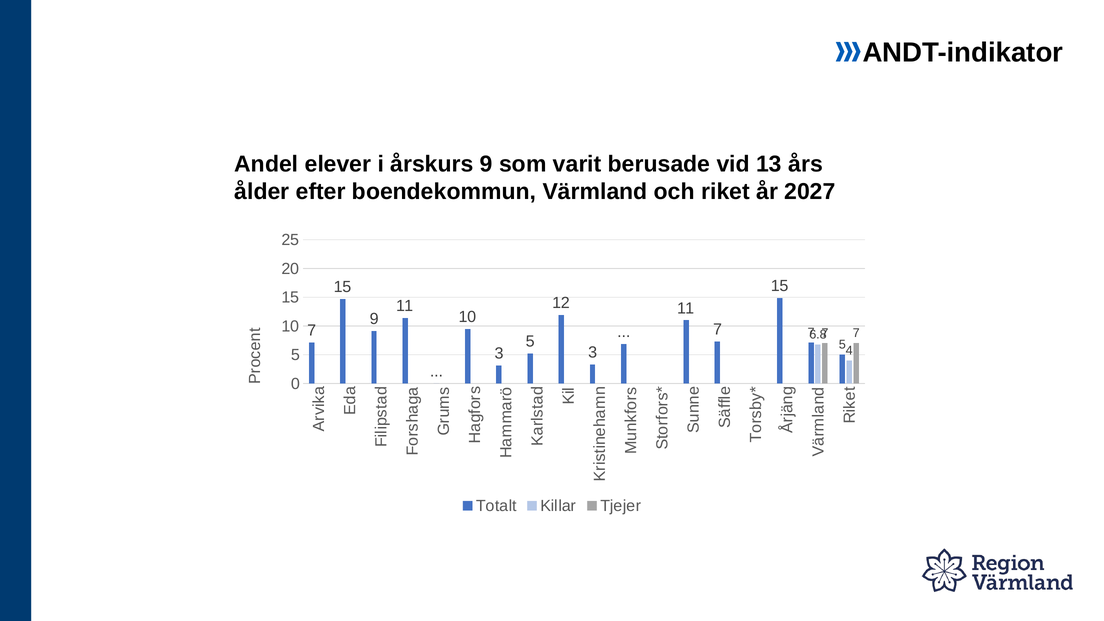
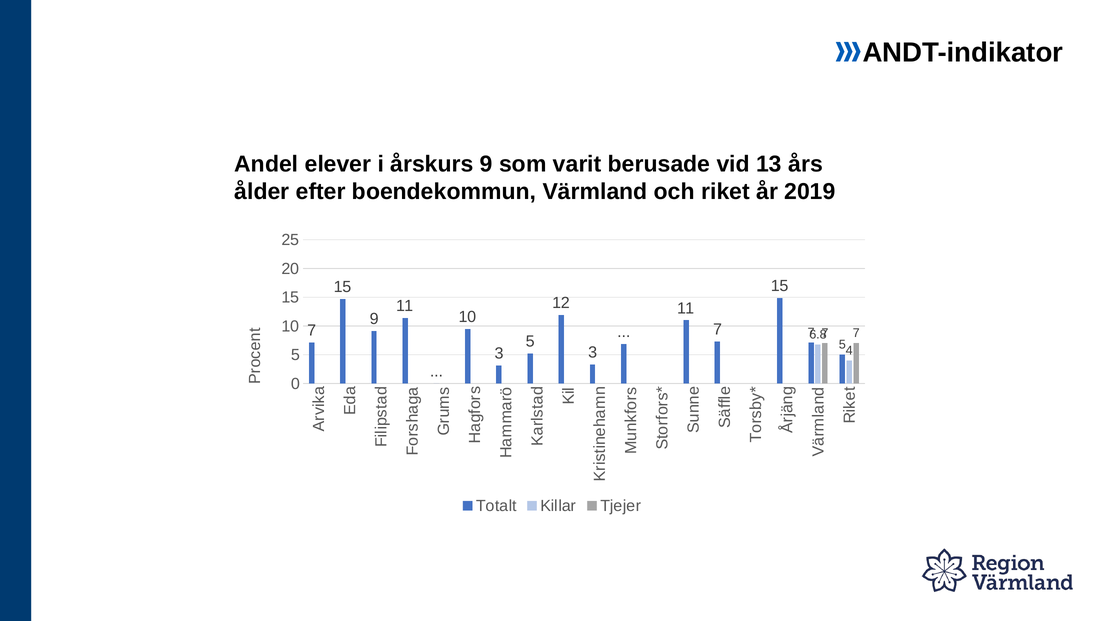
2027: 2027 -> 2019
